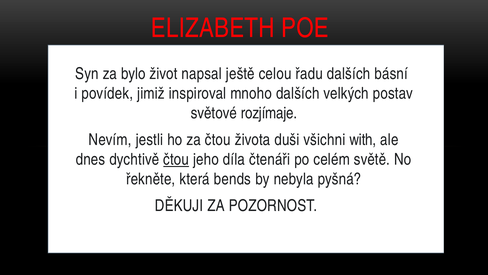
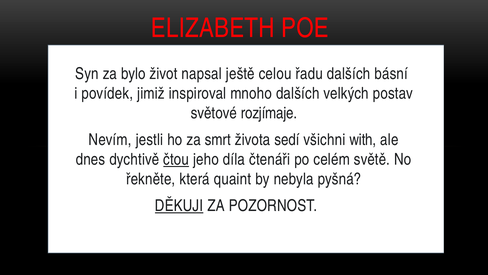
za čtou: čtou -> smrt
duši: duši -> sedí
bends: bends -> quaint
DĚKUJI underline: none -> present
